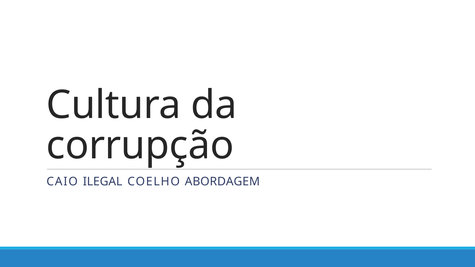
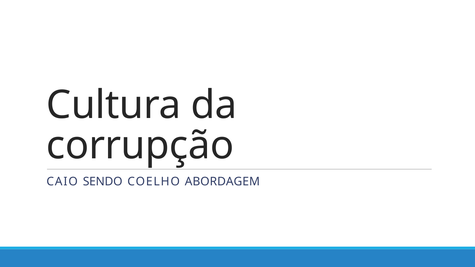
ILEGAL: ILEGAL -> SENDO
